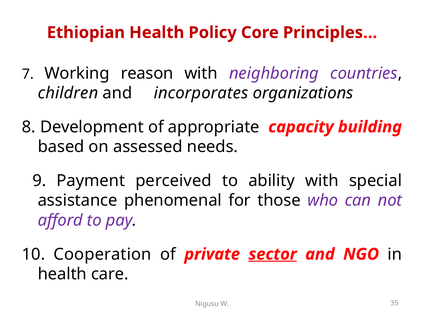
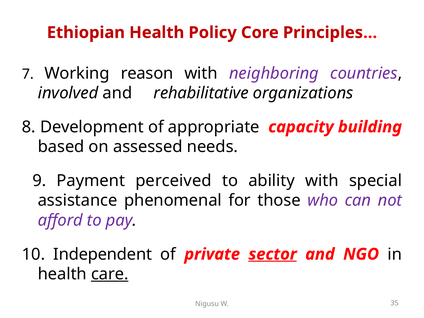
children: children -> involved
incorporates: incorporates -> rehabilitative
Cooperation: Cooperation -> Independent
care underline: none -> present
